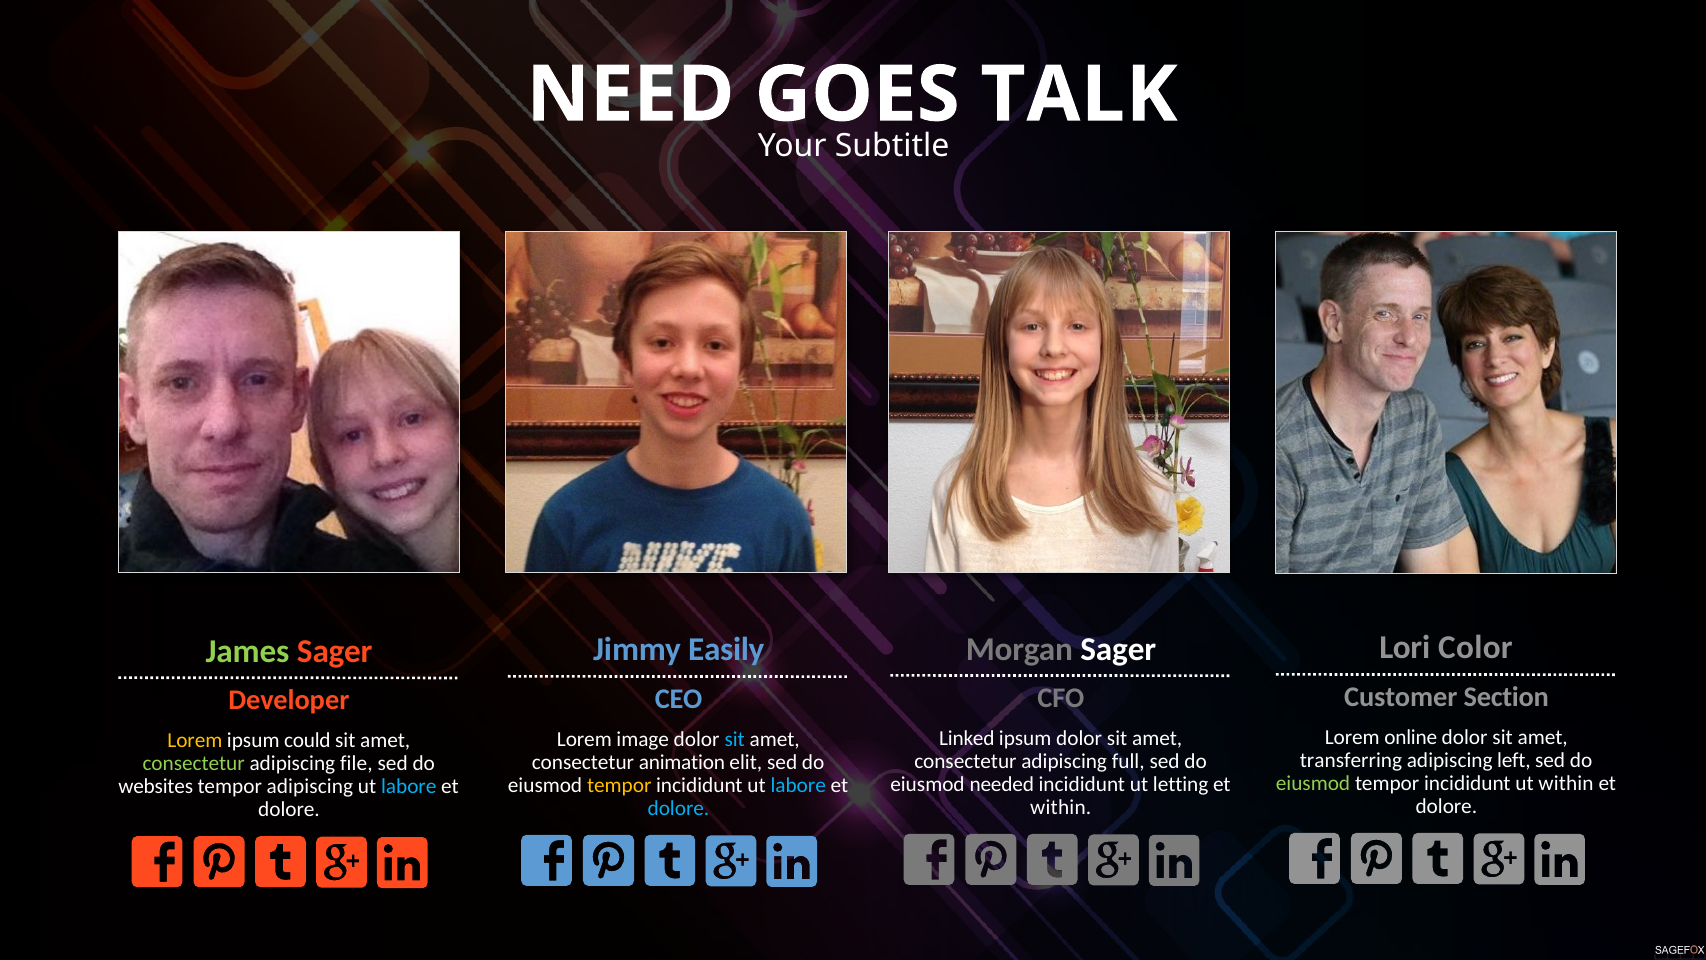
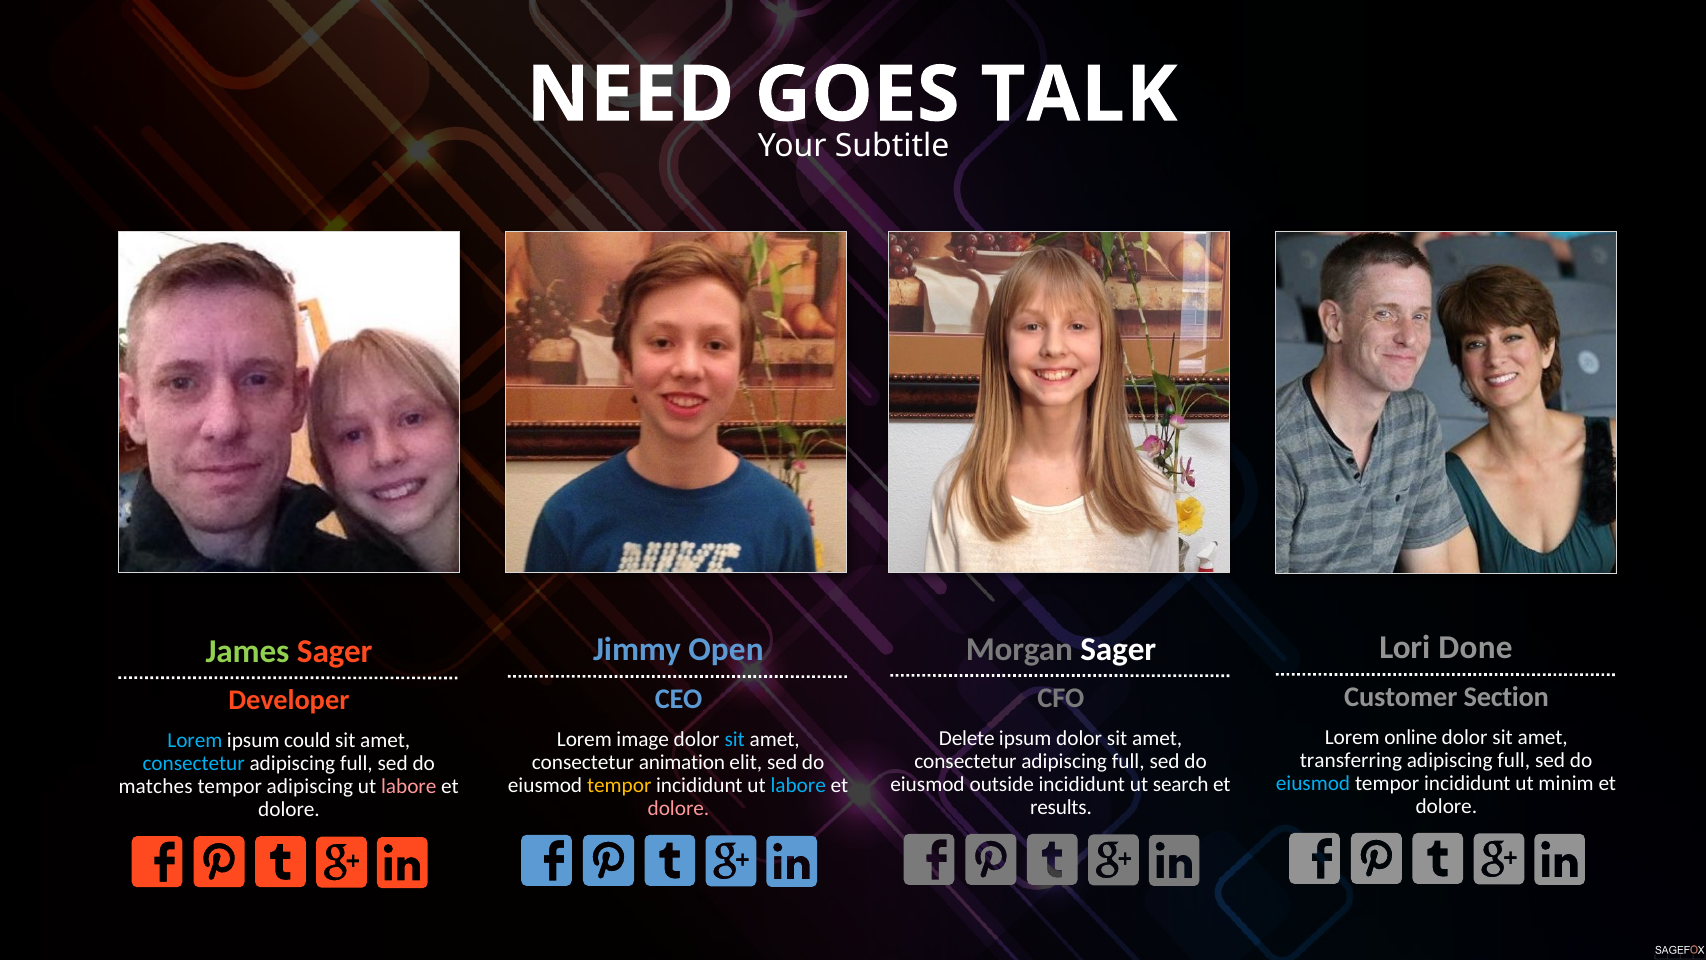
Color: Color -> Done
Easily: Easily -> Open
Linked: Linked -> Delete
Lorem at (195, 740) colour: yellow -> light blue
left at (1514, 760): left -> full
consectetur at (194, 763) colour: light green -> light blue
file at (356, 763): file -> full
eiusmod at (1313, 783) colour: light green -> light blue
ut within: within -> minim
needed: needed -> outside
letting: letting -> search
websites: websites -> matches
labore at (409, 786) colour: light blue -> pink
within at (1061, 807): within -> results
dolore at (678, 808) colour: light blue -> pink
